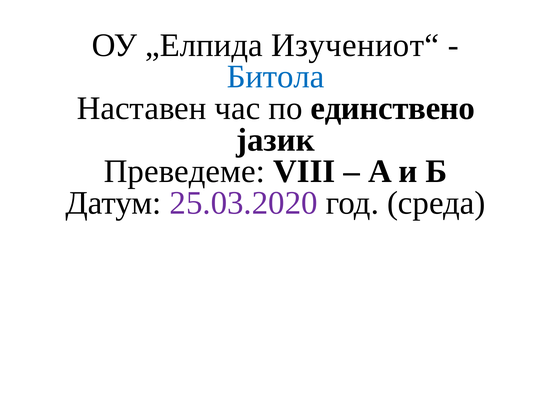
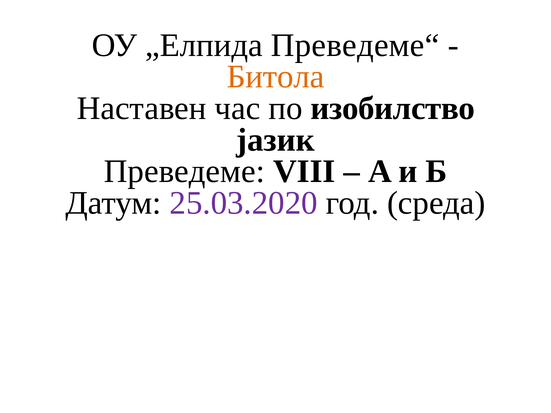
Изучениот“: Изучениот“ -> Преведеме“
Битола colour: blue -> orange
единствено: единствено -> изобилство
